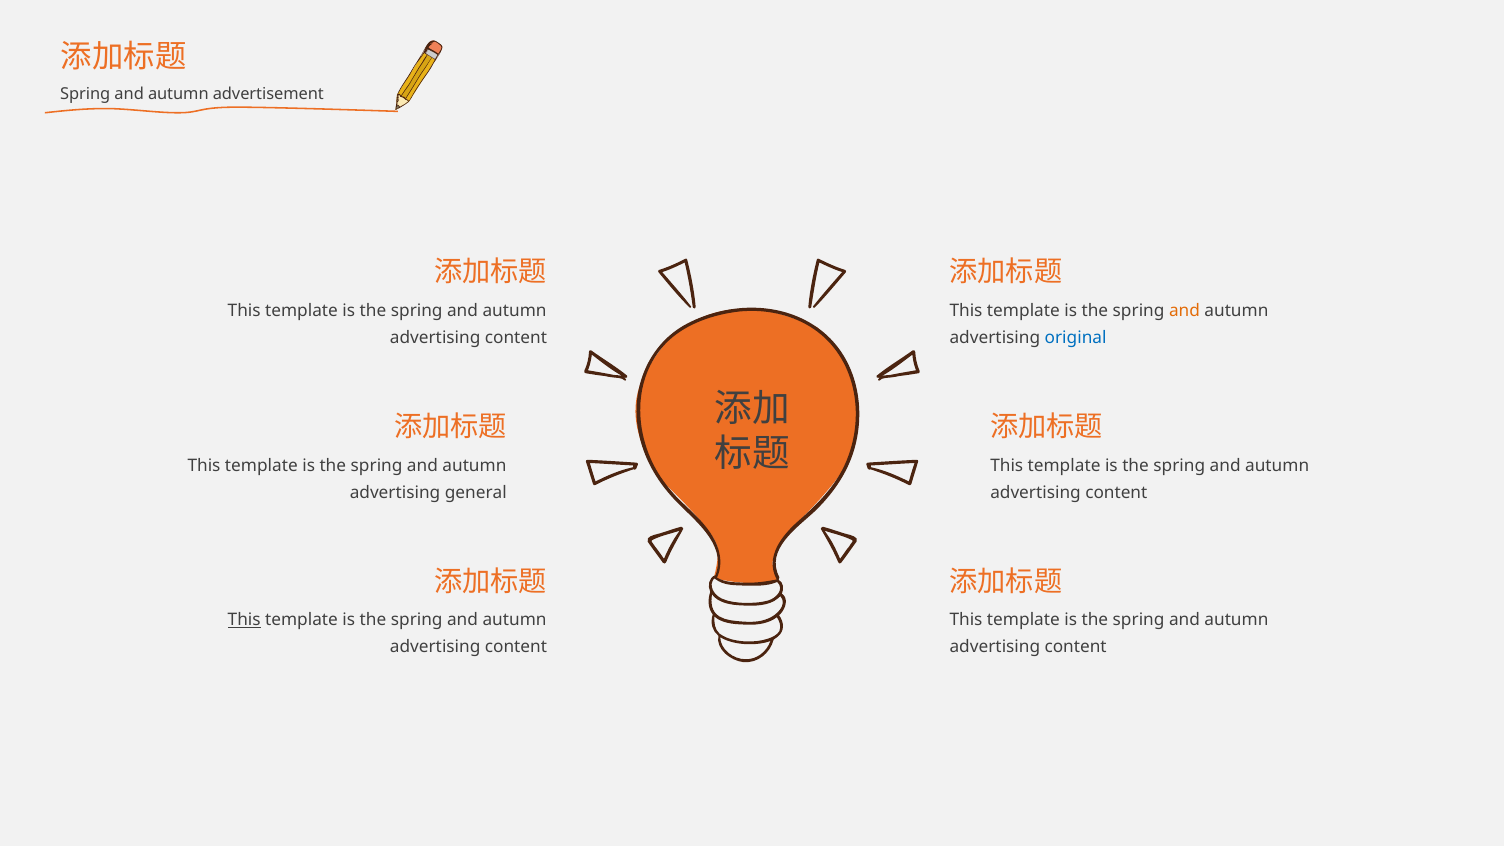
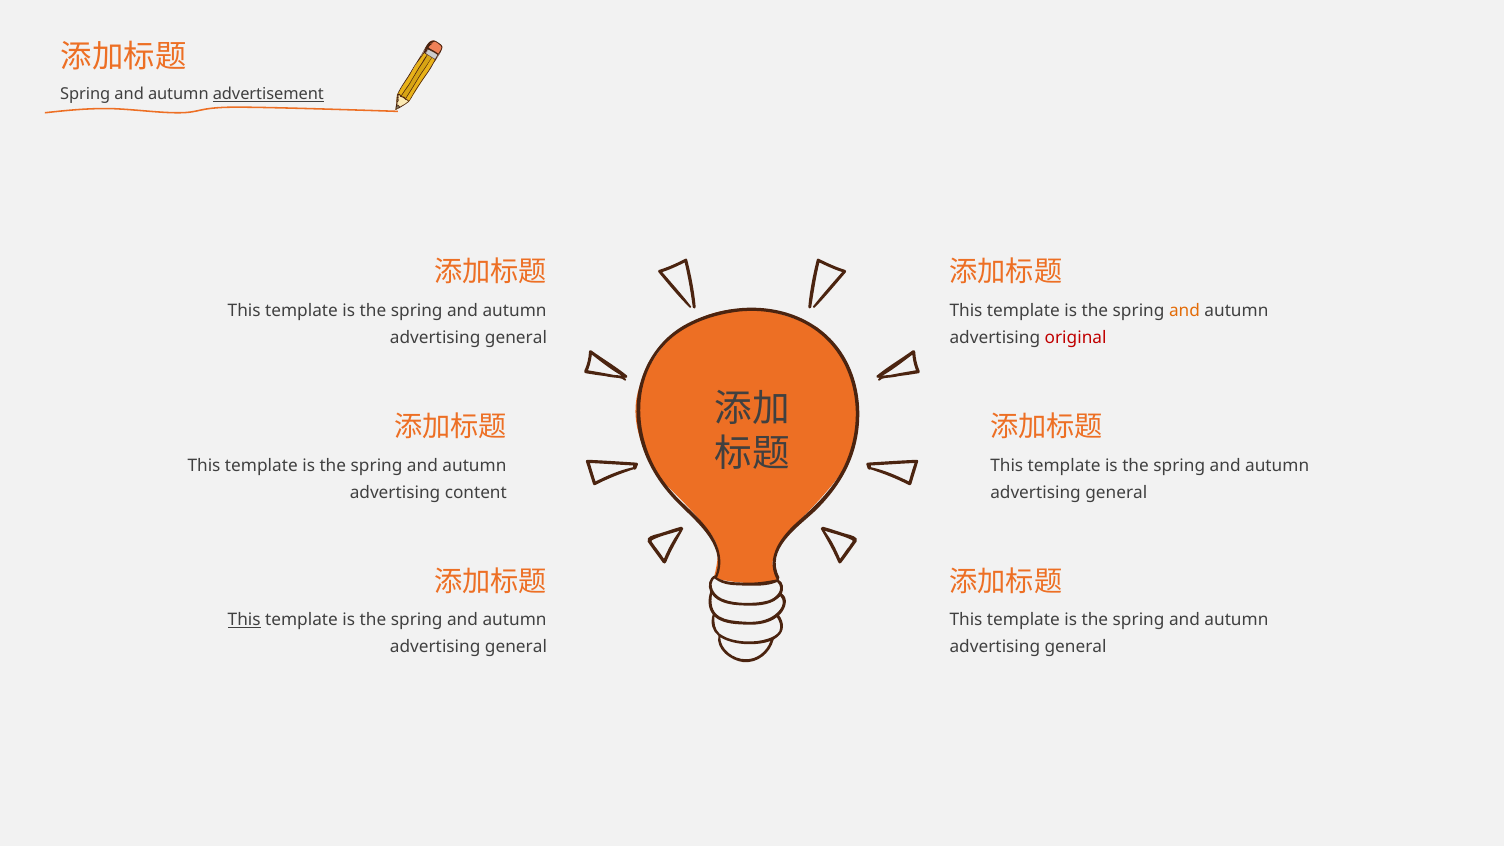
advertisement underline: none -> present
content at (516, 338): content -> general
original colour: blue -> red
general: general -> content
content at (1116, 492): content -> general
content at (516, 647): content -> general
content at (1076, 647): content -> general
